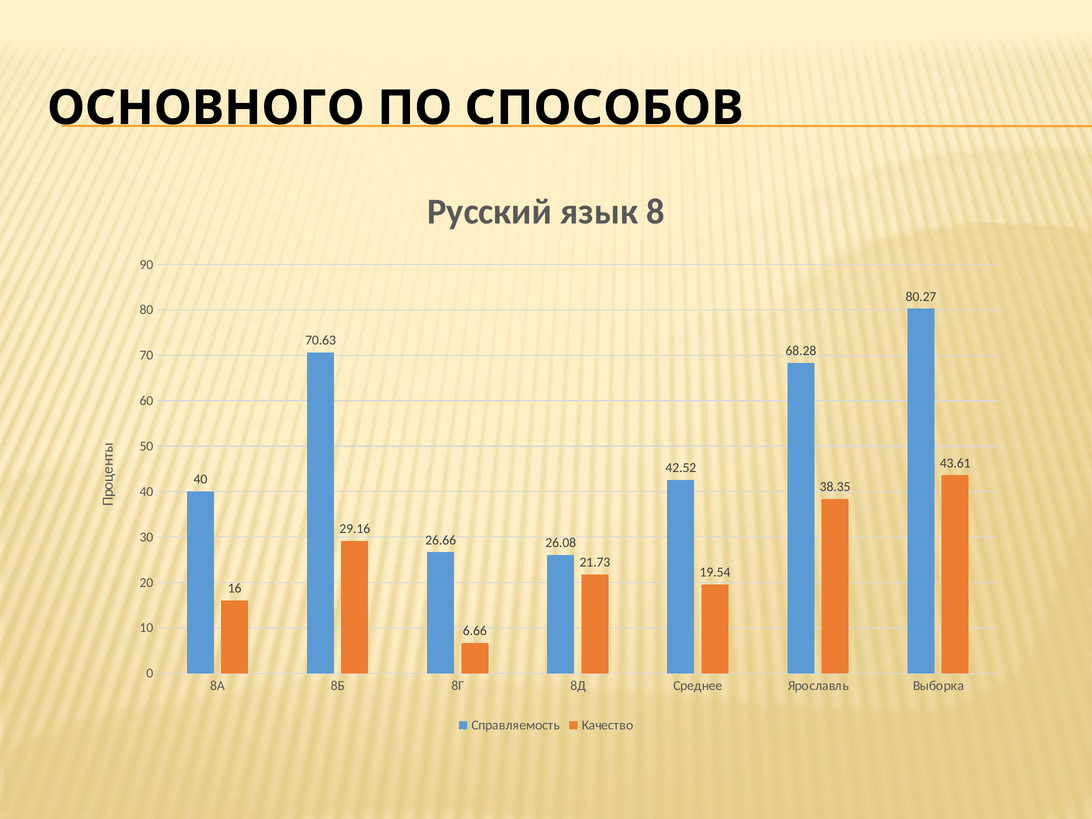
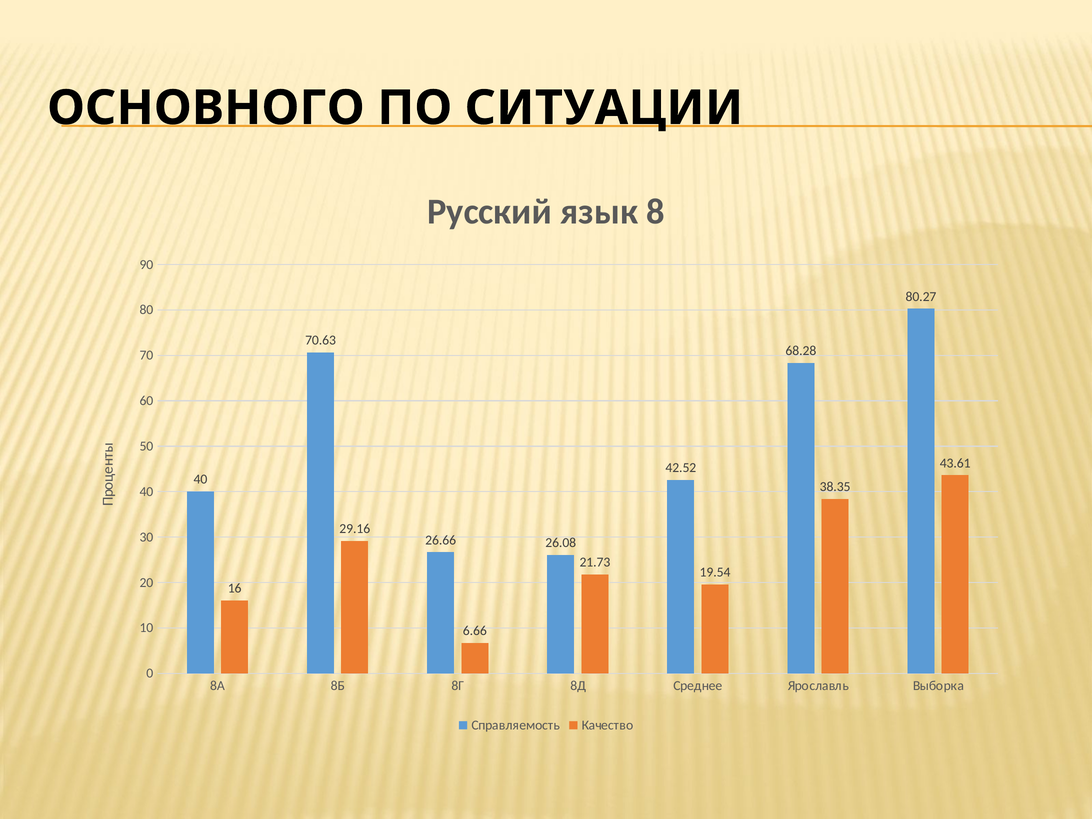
СПОСОБОВ: СПОСОБОВ -> СИТУАЦИИ
